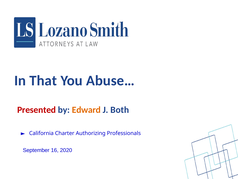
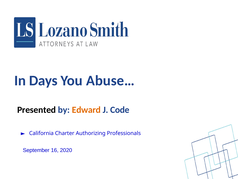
That: That -> Days
Presented colour: red -> black
Both: Both -> Code
